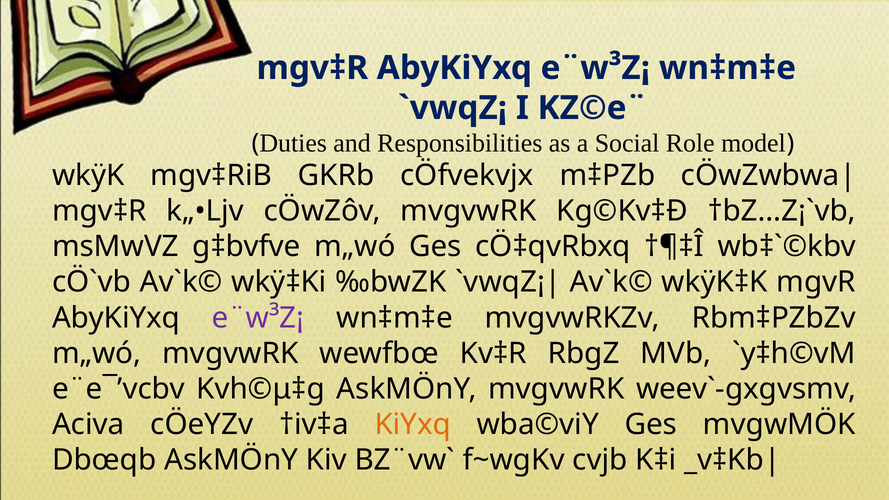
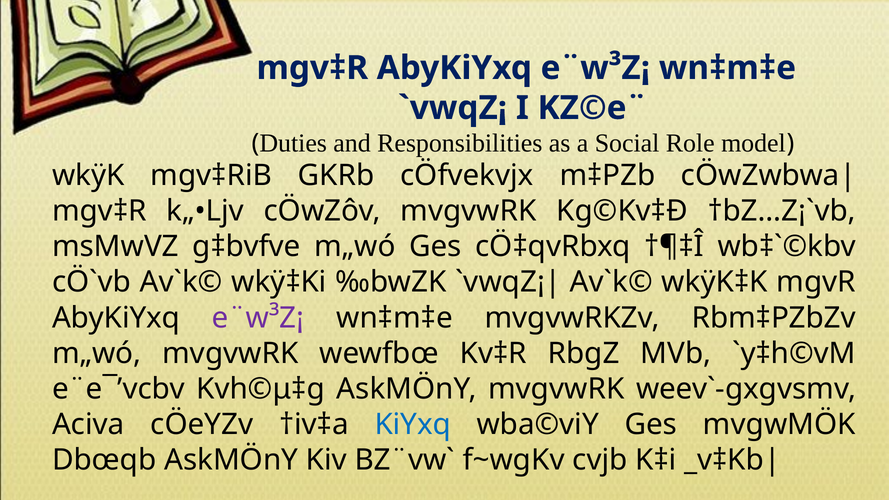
KiYxq colour: orange -> blue
